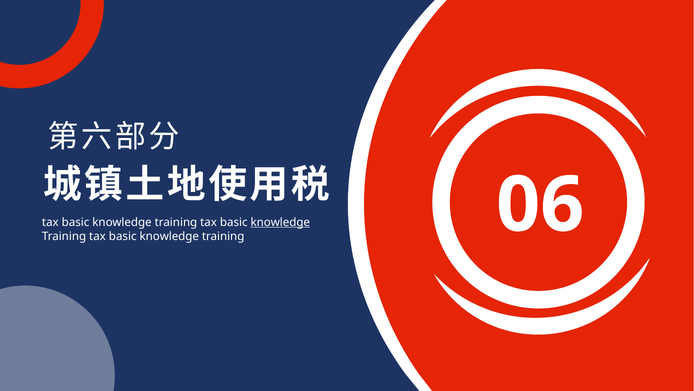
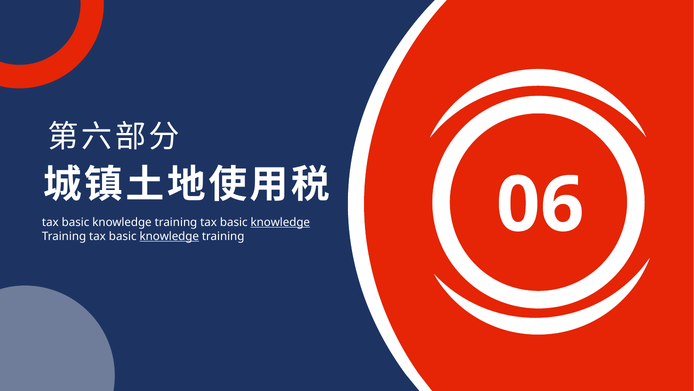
knowledge at (169, 236) underline: none -> present
